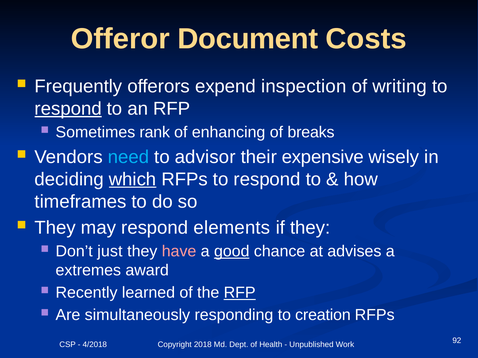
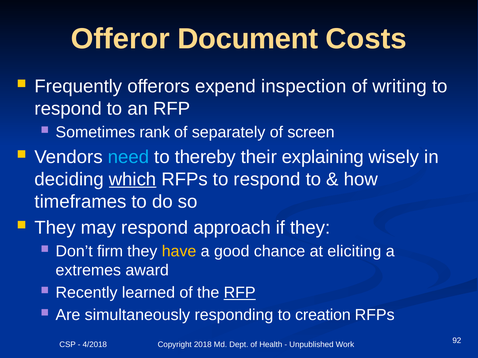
respond at (68, 109) underline: present -> none
enhancing: enhancing -> separately
breaks: breaks -> screen
advisor: advisor -> thereby
expensive: expensive -> explaining
elements: elements -> approach
just: just -> firm
have colour: pink -> yellow
good underline: present -> none
advises: advises -> eliciting
